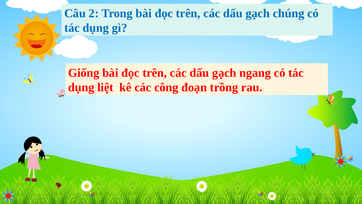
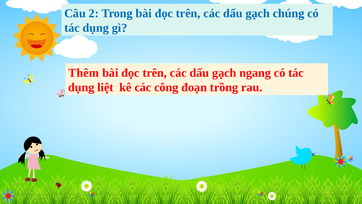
Giống: Giống -> Thêm
